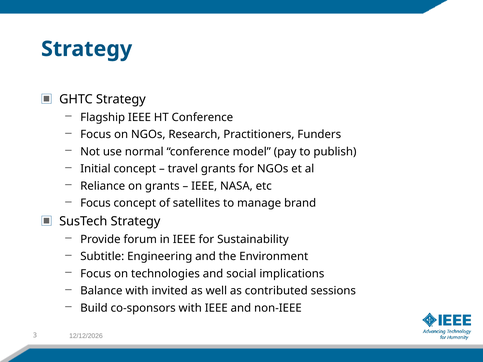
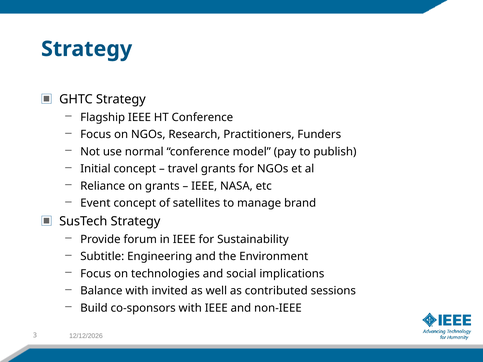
Focus at (95, 203): Focus -> Event
